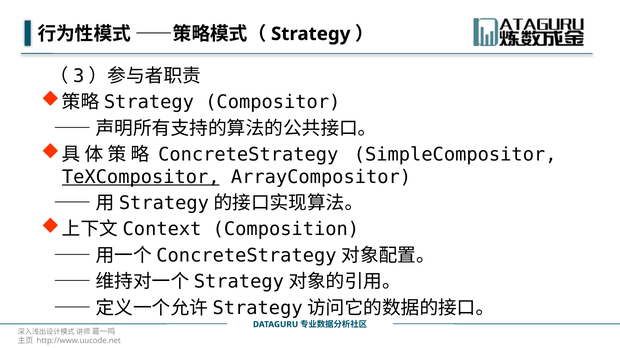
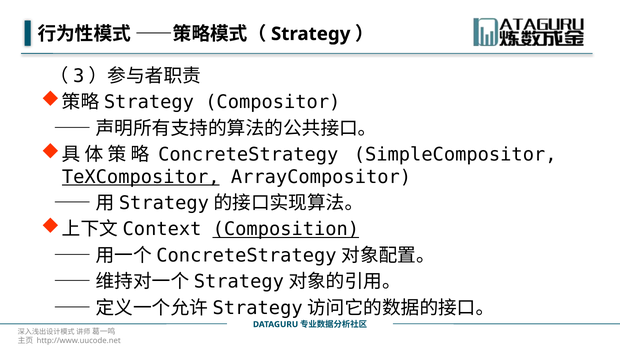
Composition underline: none -> present
